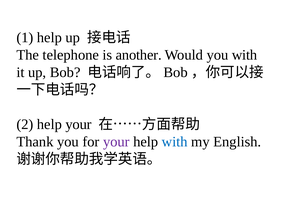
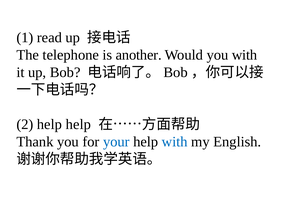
1 help: help -> read
help your: your -> help
your at (116, 142) colour: purple -> blue
